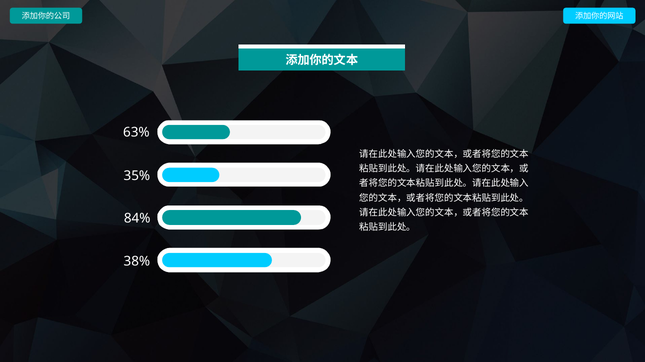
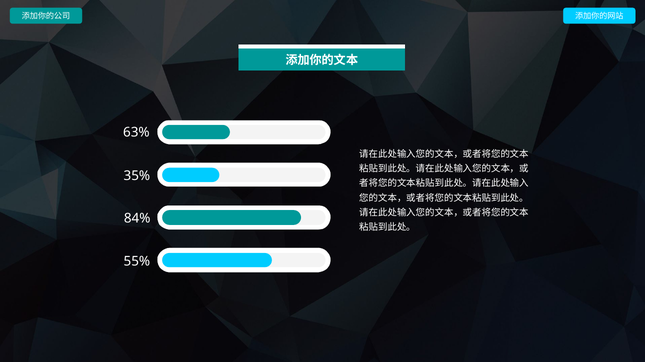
38%: 38% -> 55%
